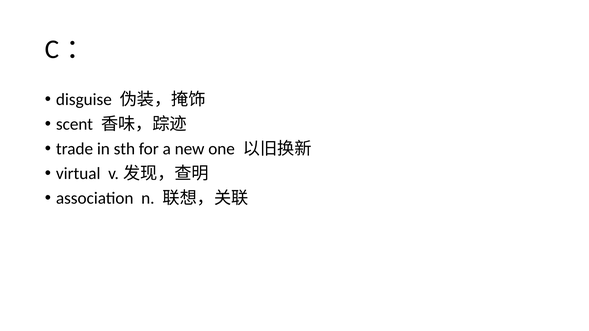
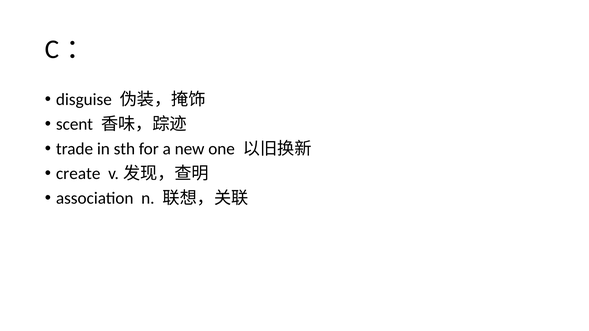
virtual: virtual -> create
